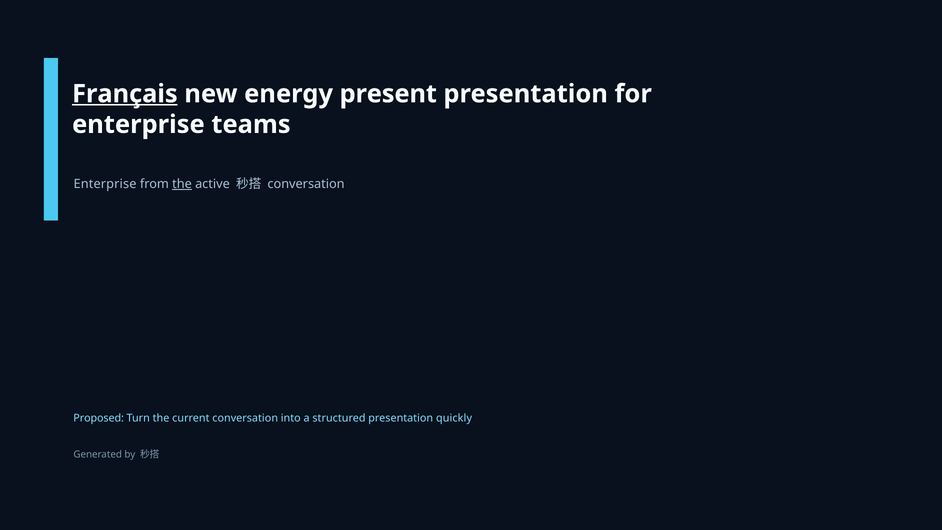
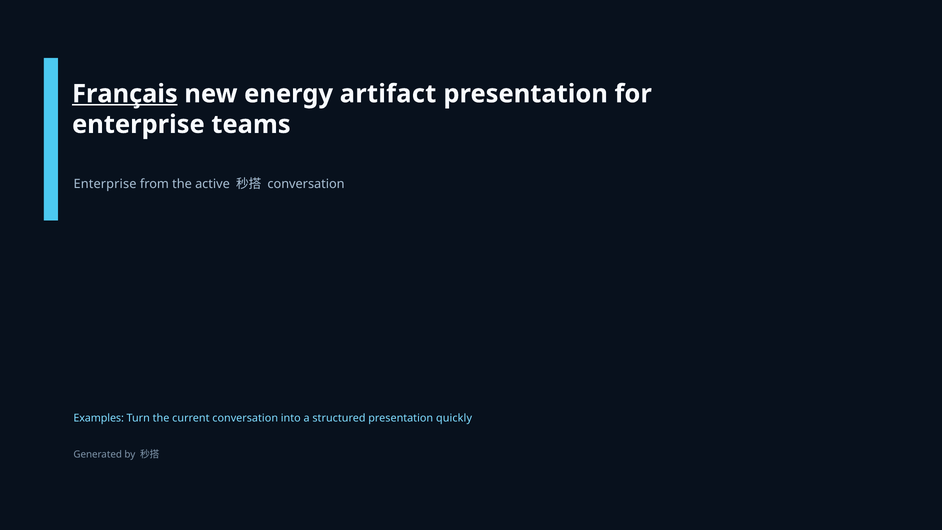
present: present -> artifact
the at (182, 184) underline: present -> none
Proposed: Proposed -> Examples
